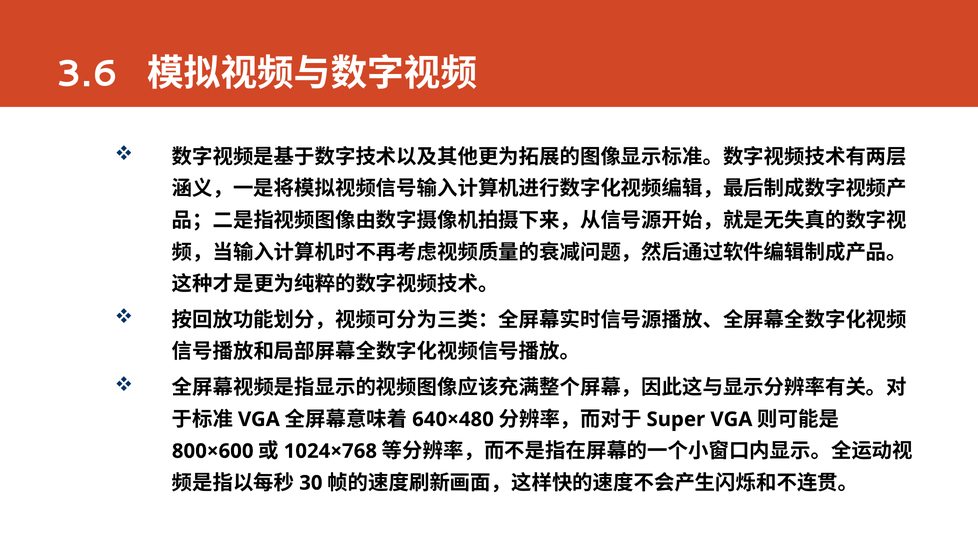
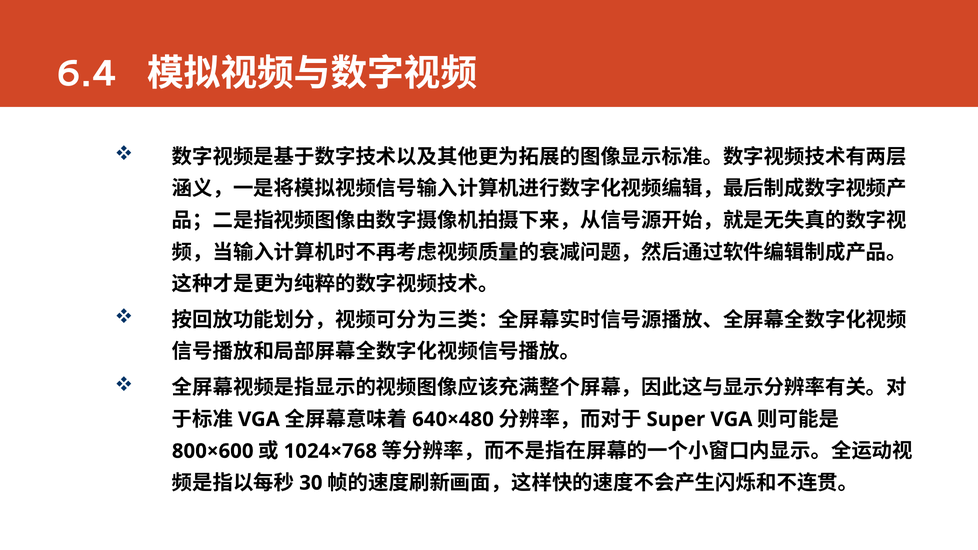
3.6: 3.6 -> 6.4
